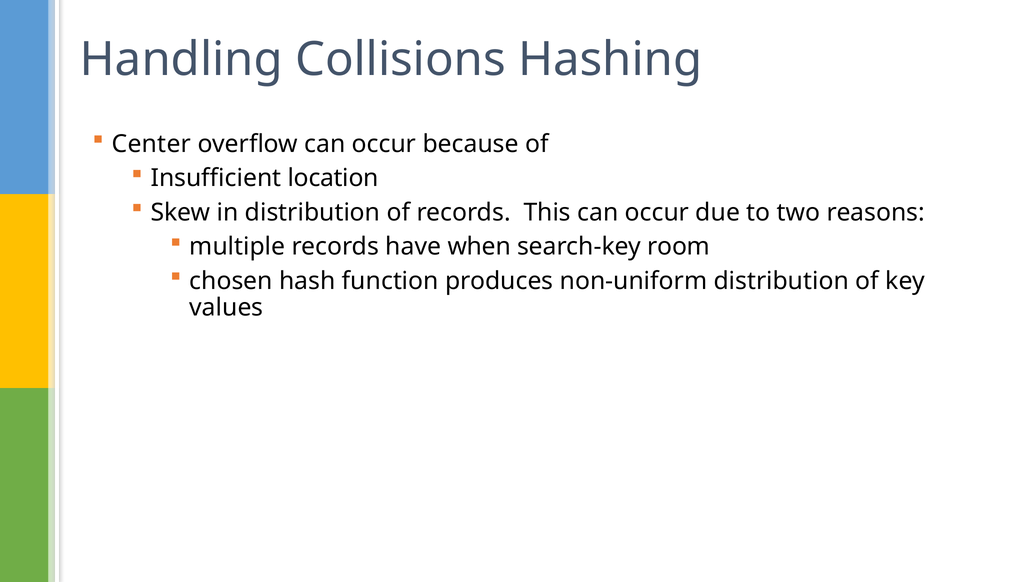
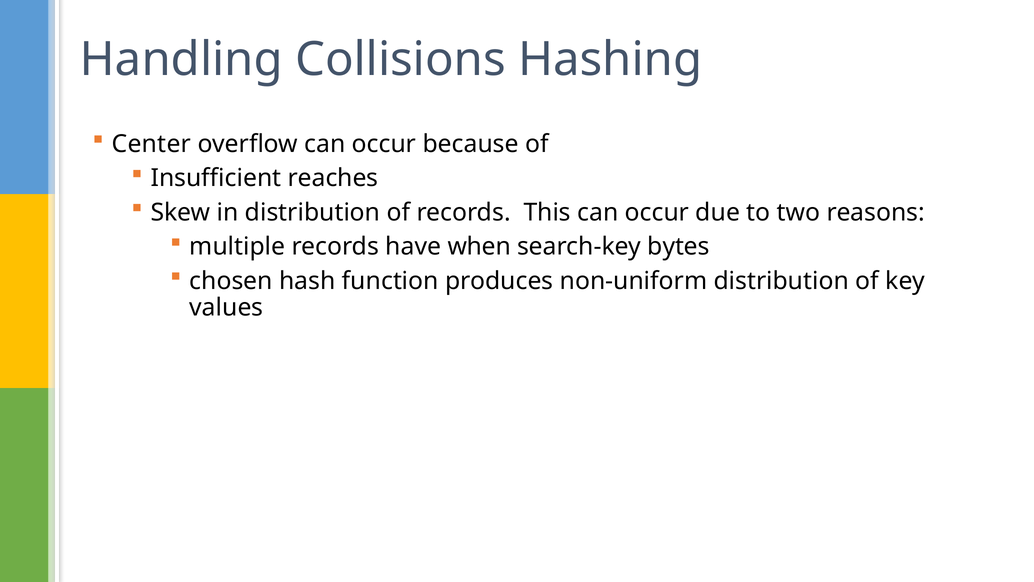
location: location -> reaches
room: room -> bytes
